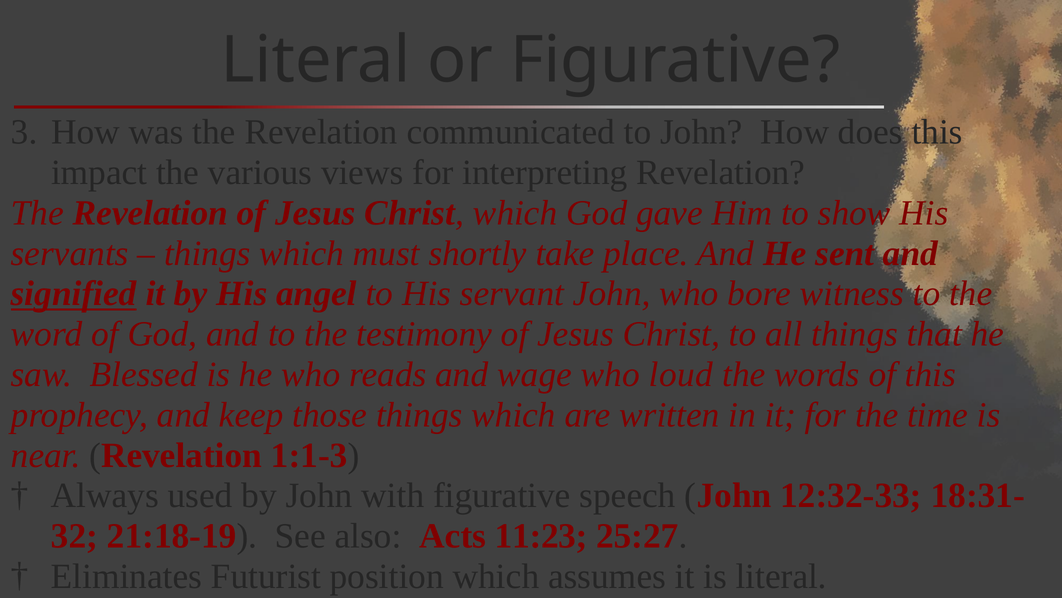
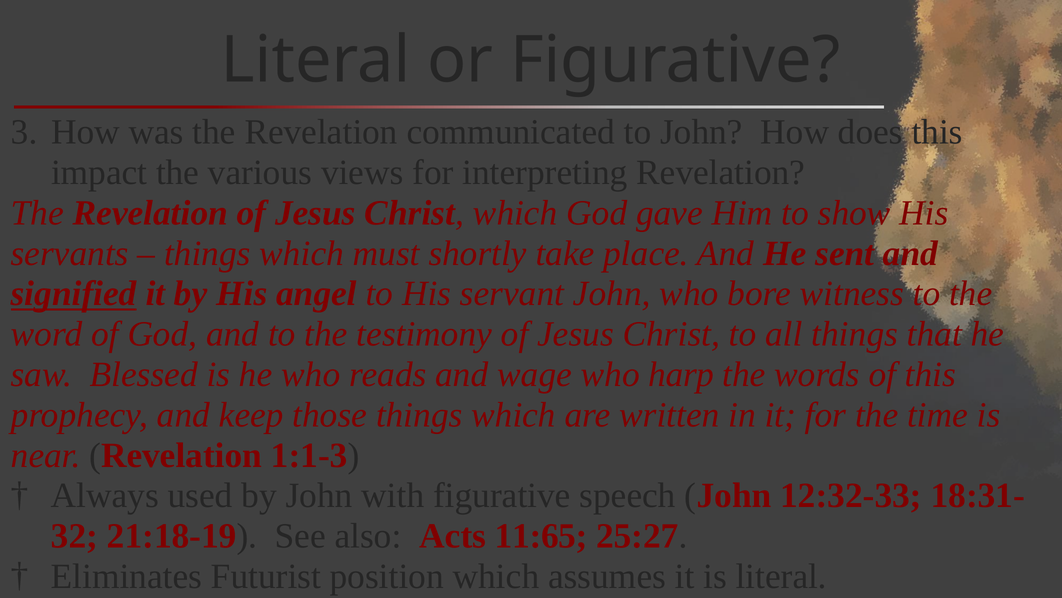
loud: loud -> harp
11:23: 11:23 -> 11:65
